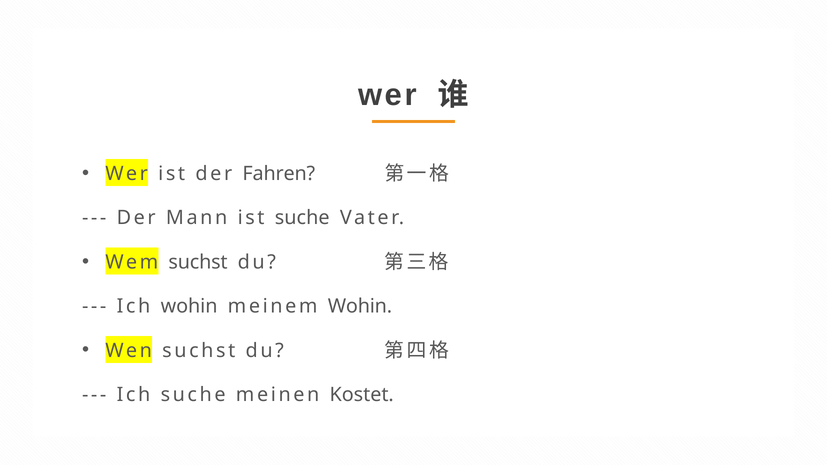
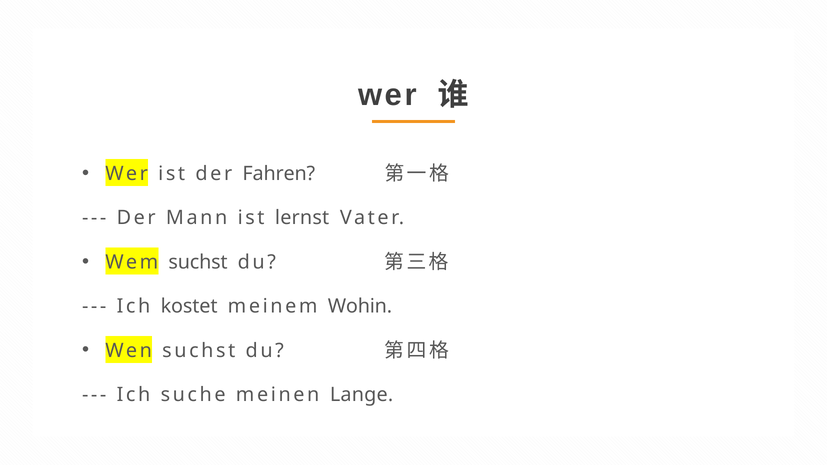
ist suche: suche -> lernst
Ich wohin: wohin -> kostet
Kostet: Kostet -> Lange
